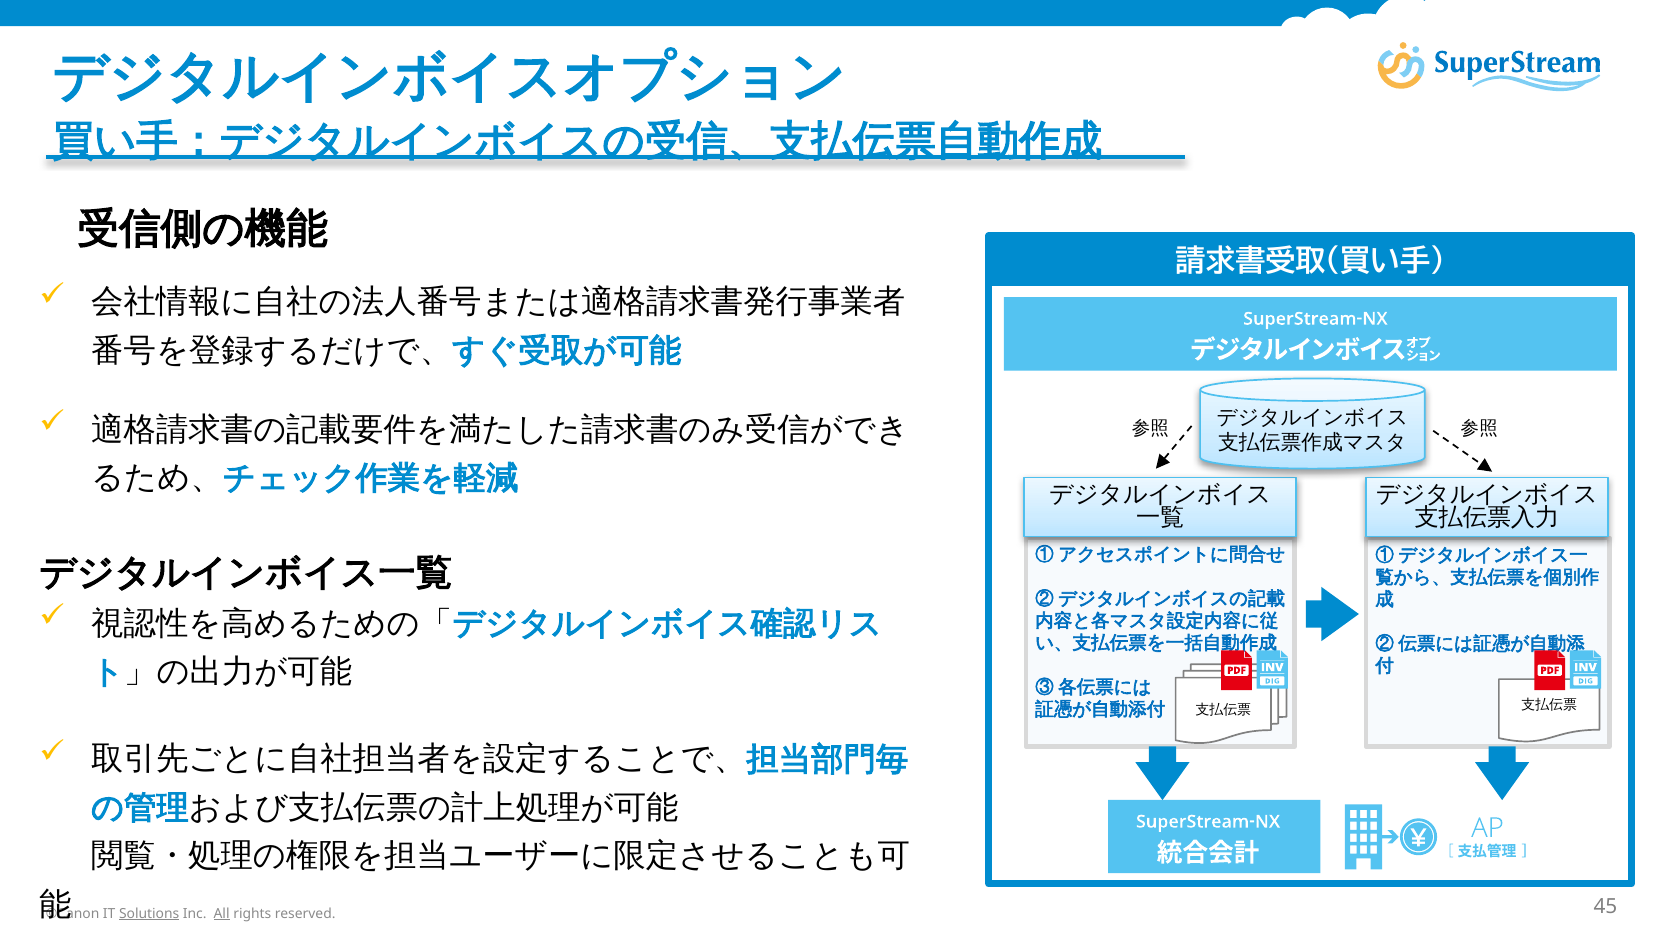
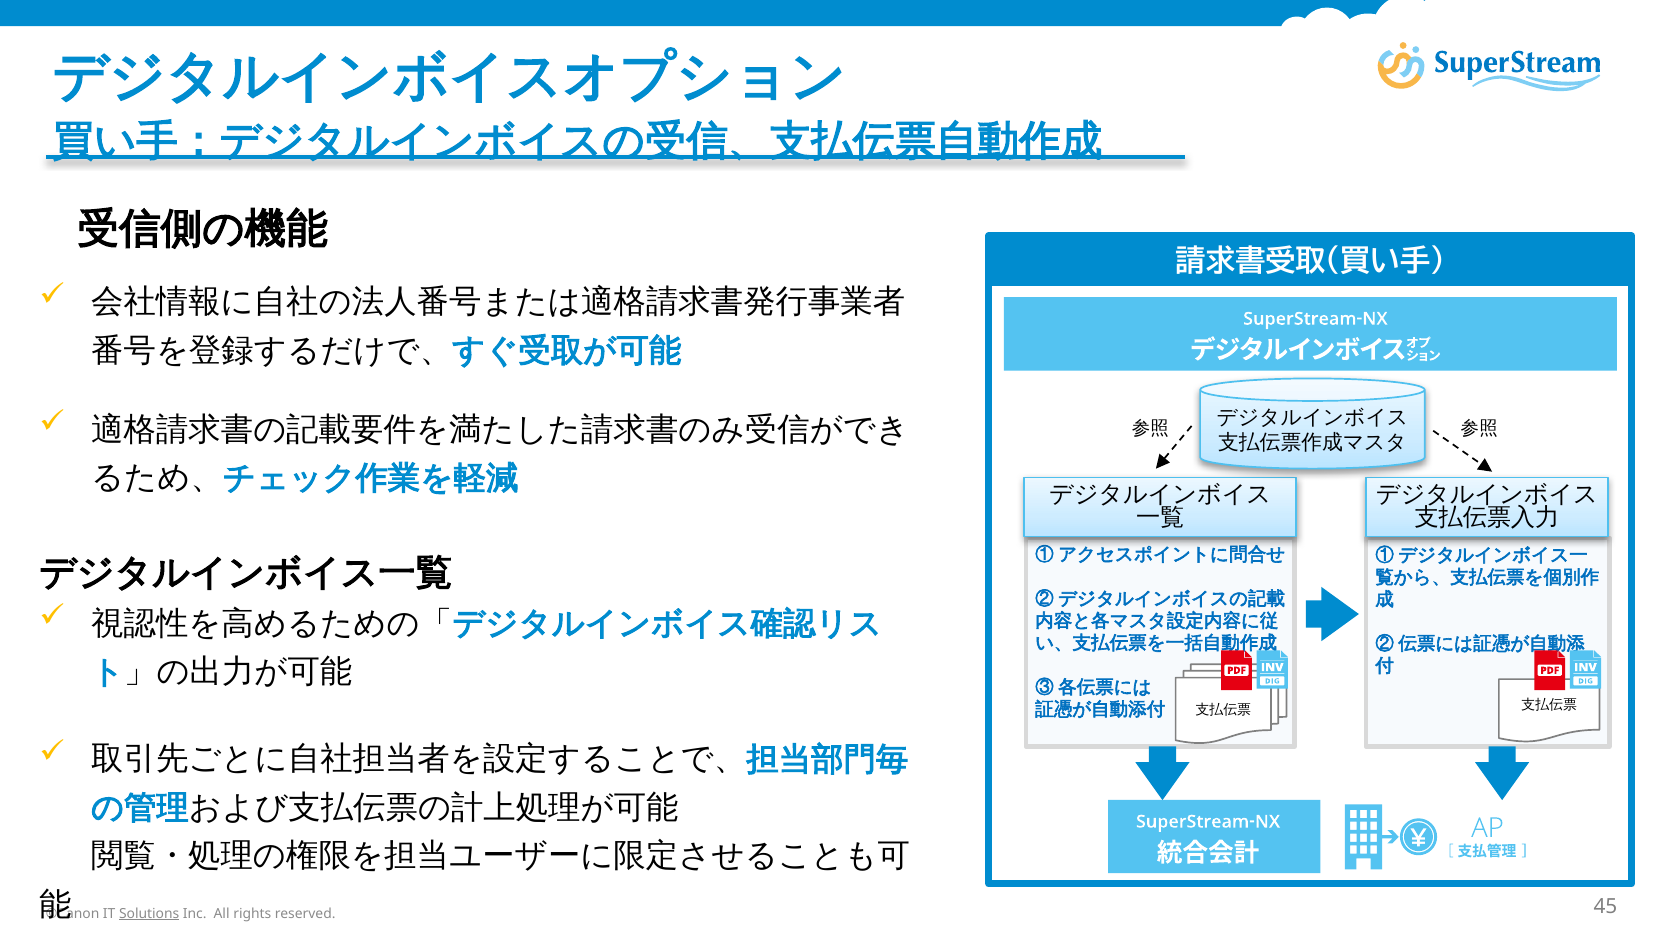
All underline: present -> none
